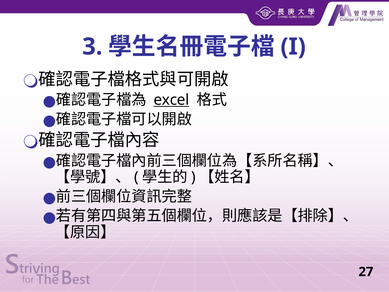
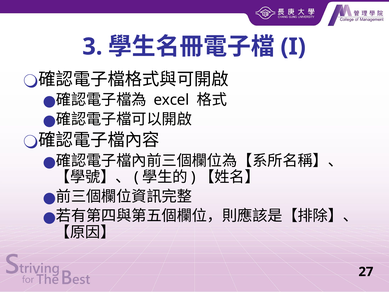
excel underline: present -> none
